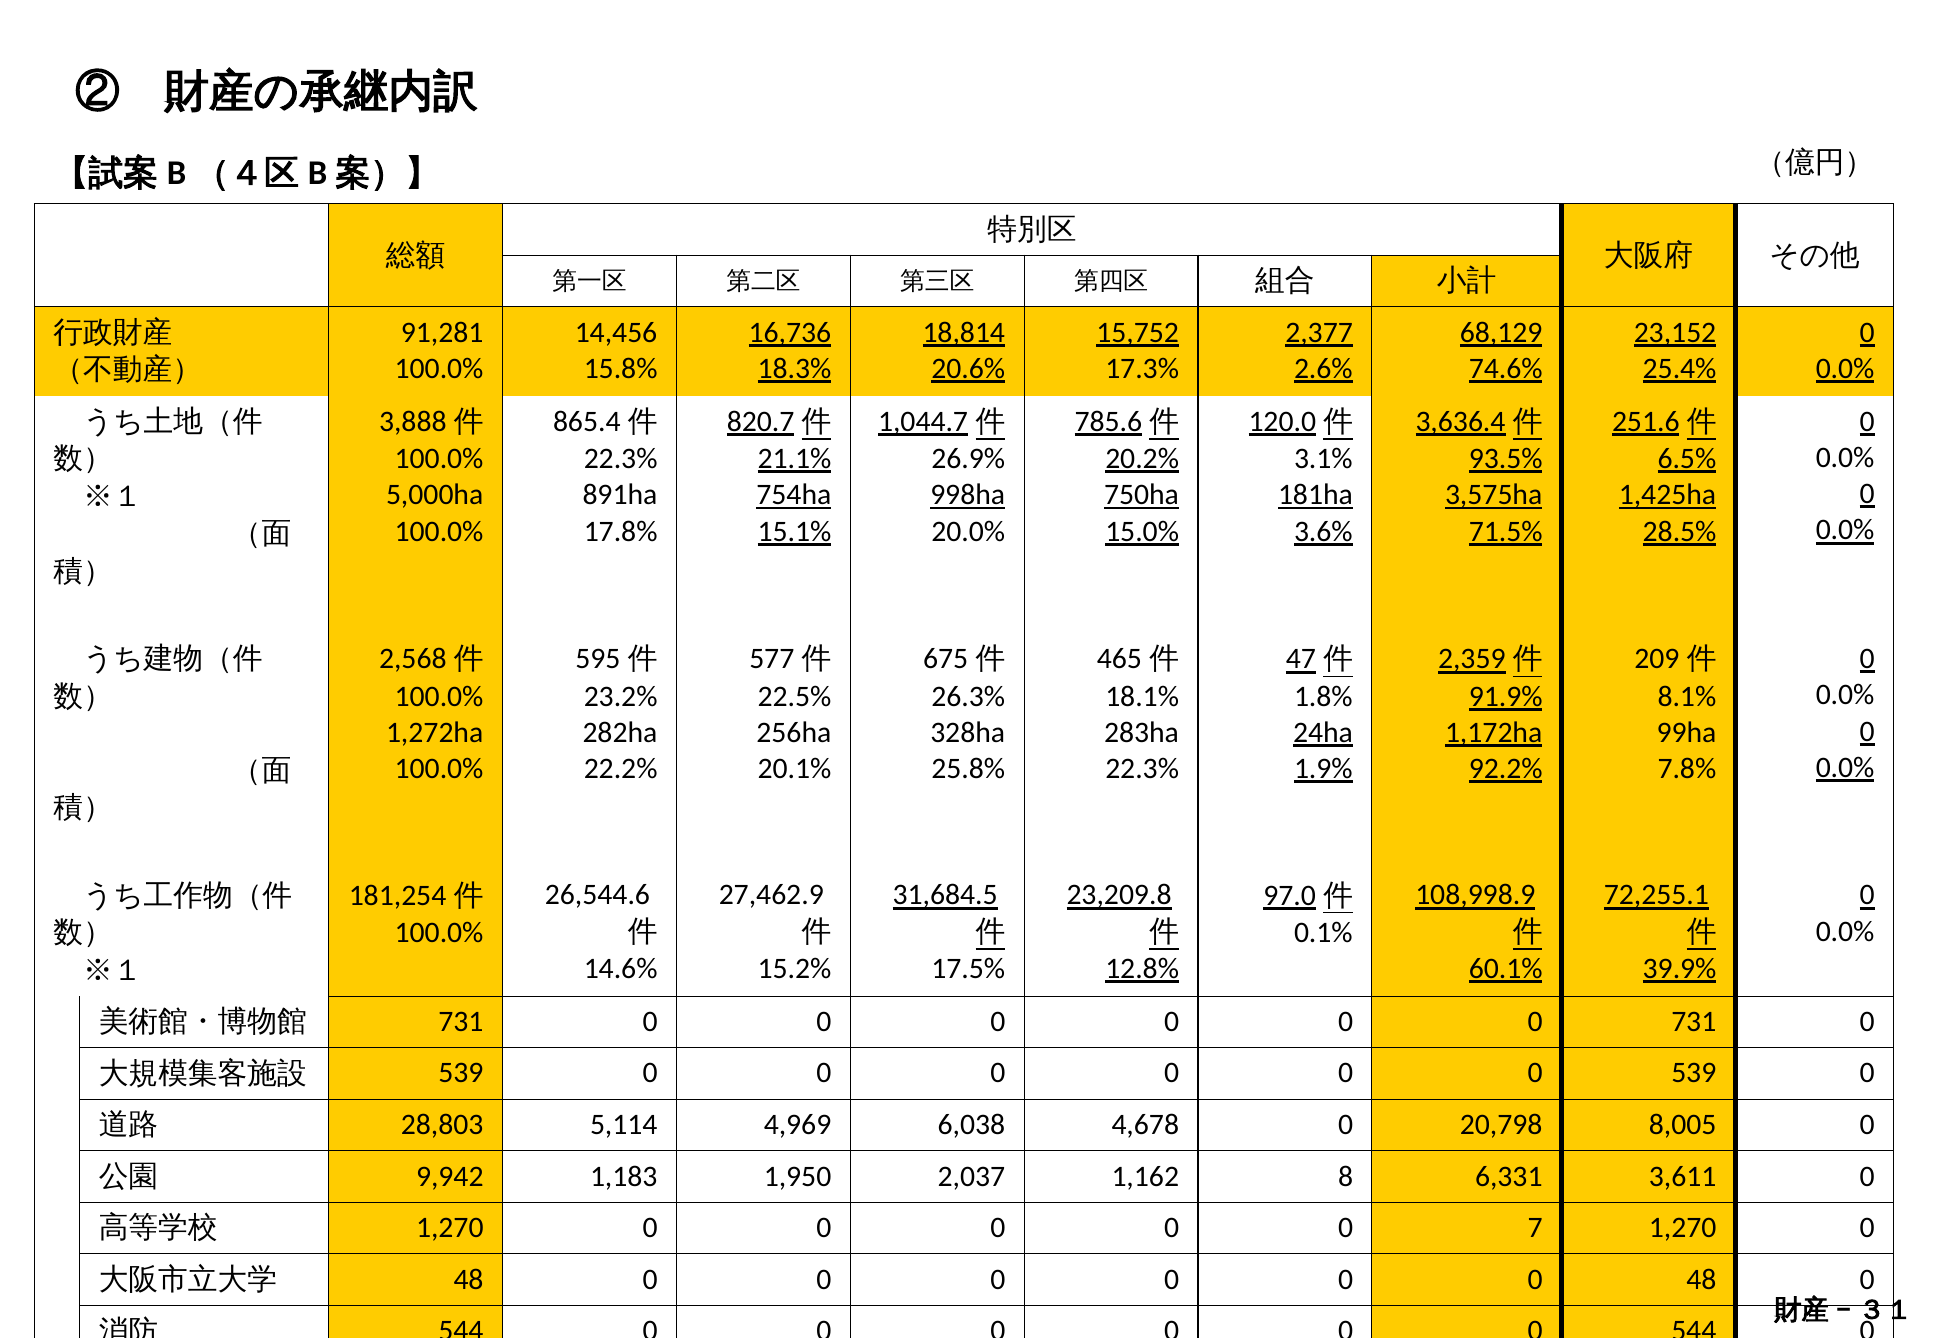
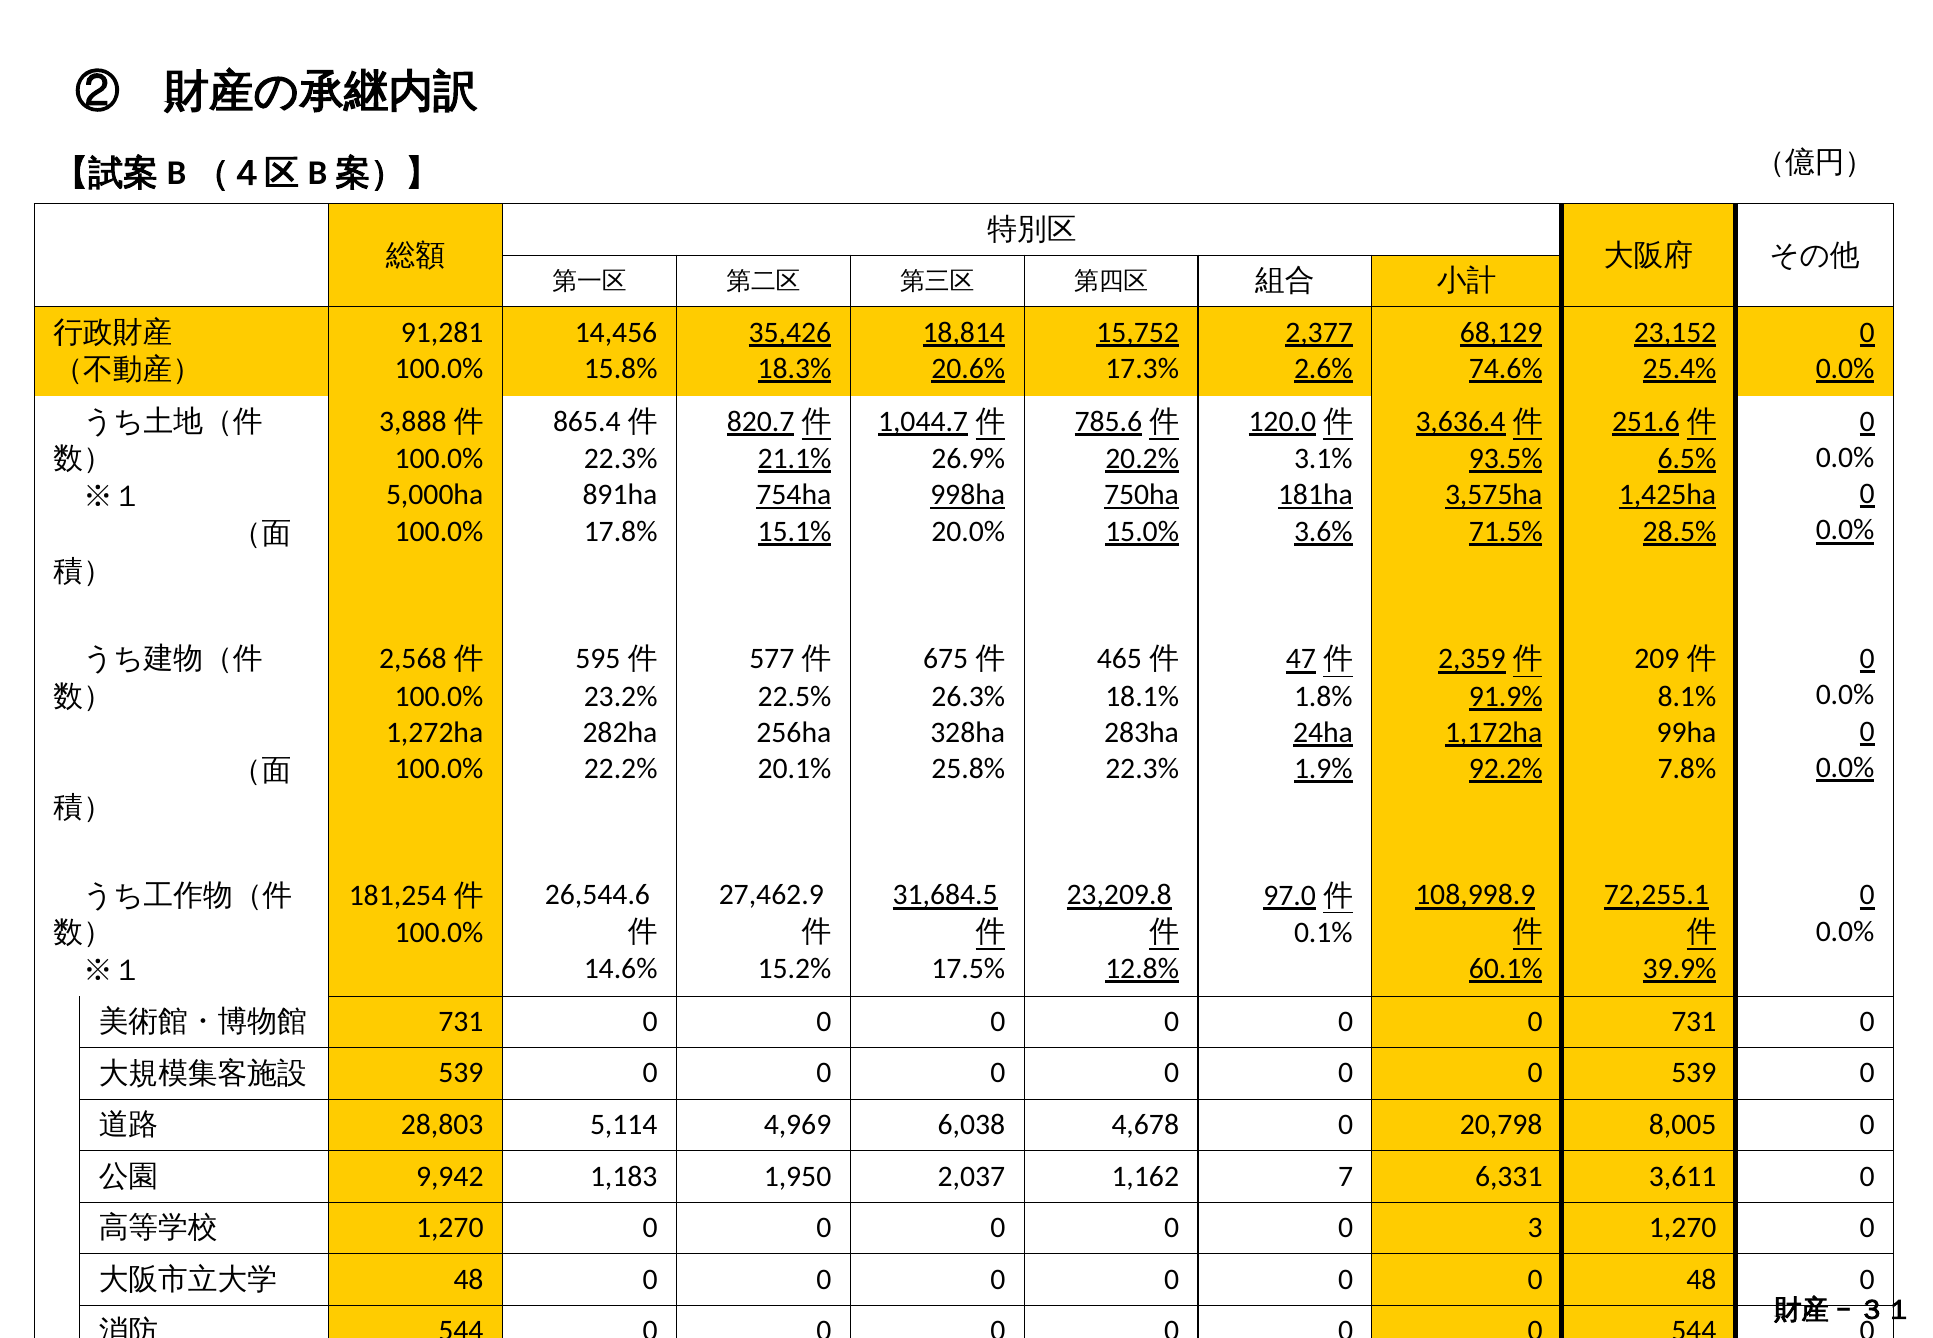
16,736: 16,736 -> 35,426
8: 8 -> 7
7: 7 -> 3
